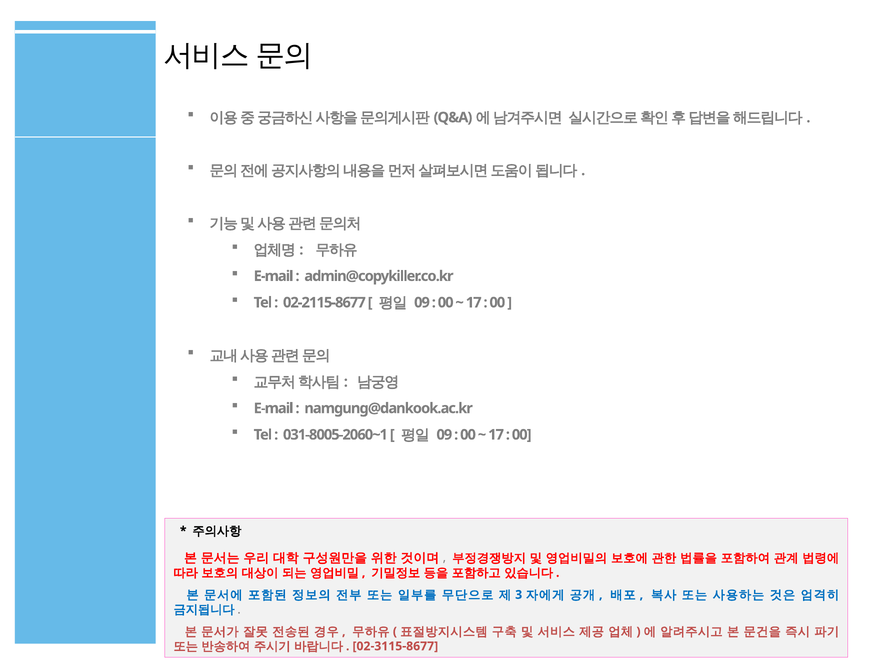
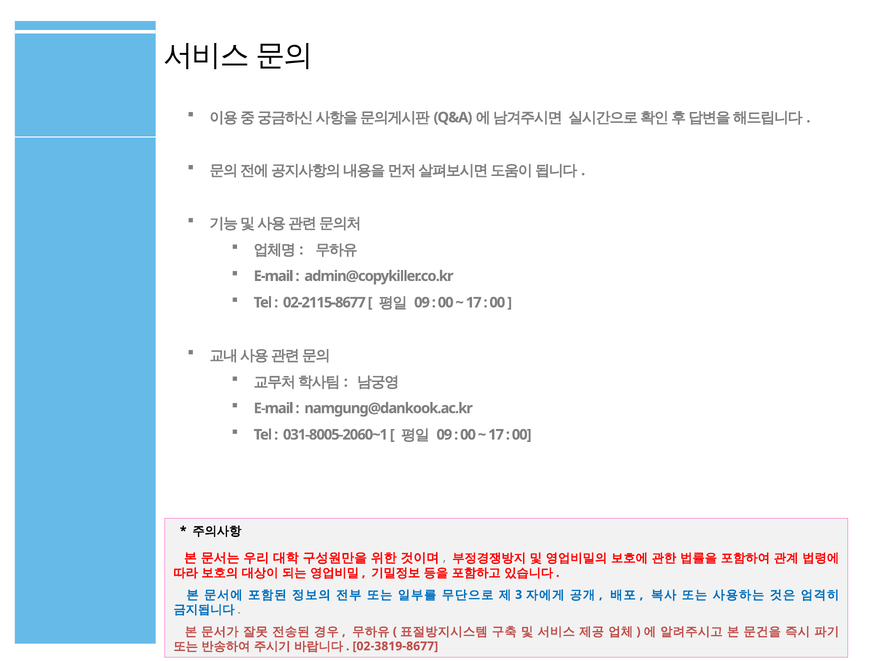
02-3115-8677: 02-3115-8677 -> 02-3819-8677
